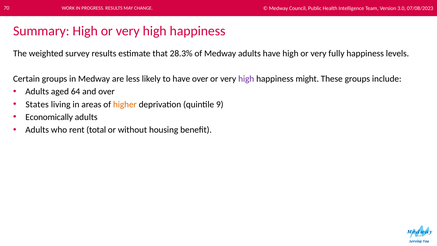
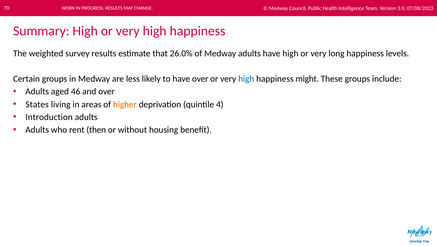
28.3%: 28.3% -> 26.0%
fully: fully -> long
high at (246, 79) colour: purple -> blue
64: 64 -> 46
9: 9 -> 4
Economically: Economically -> Introduction
total: total -> then
